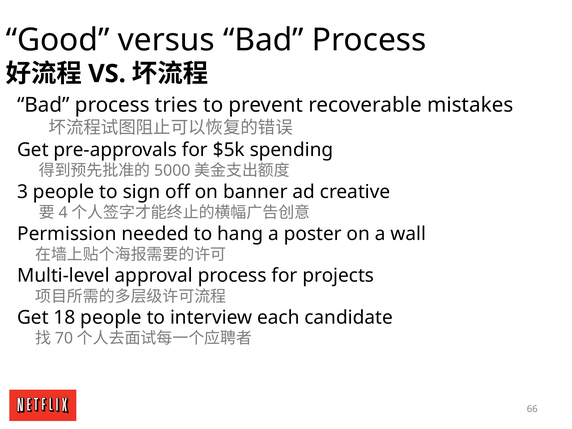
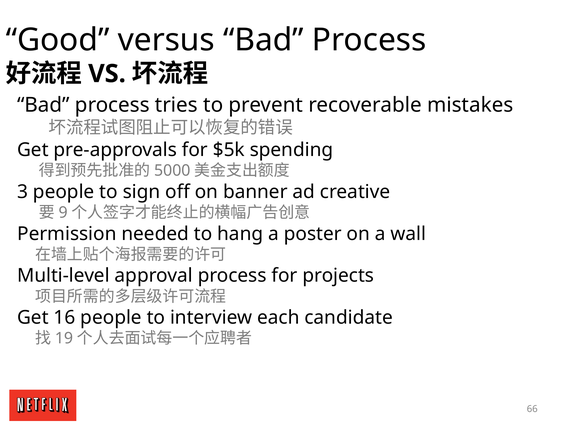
4: 4 -> 9
18: 18 -> 16
70: 70 -> 19
